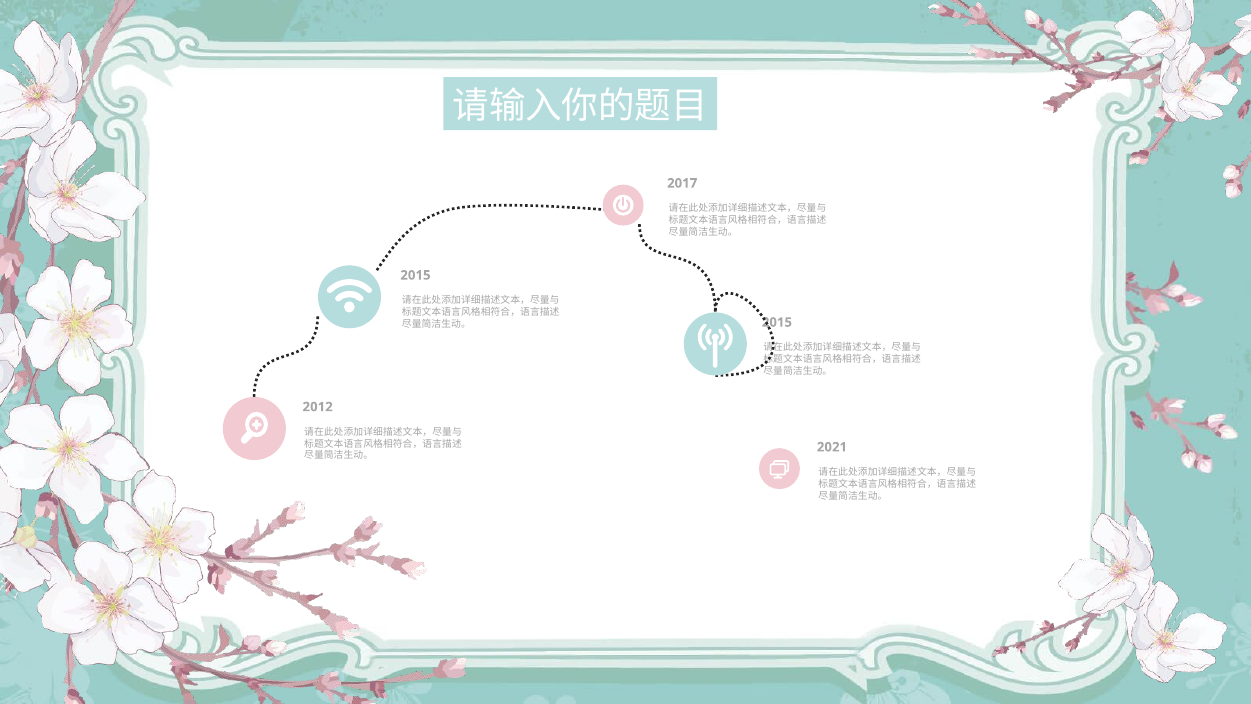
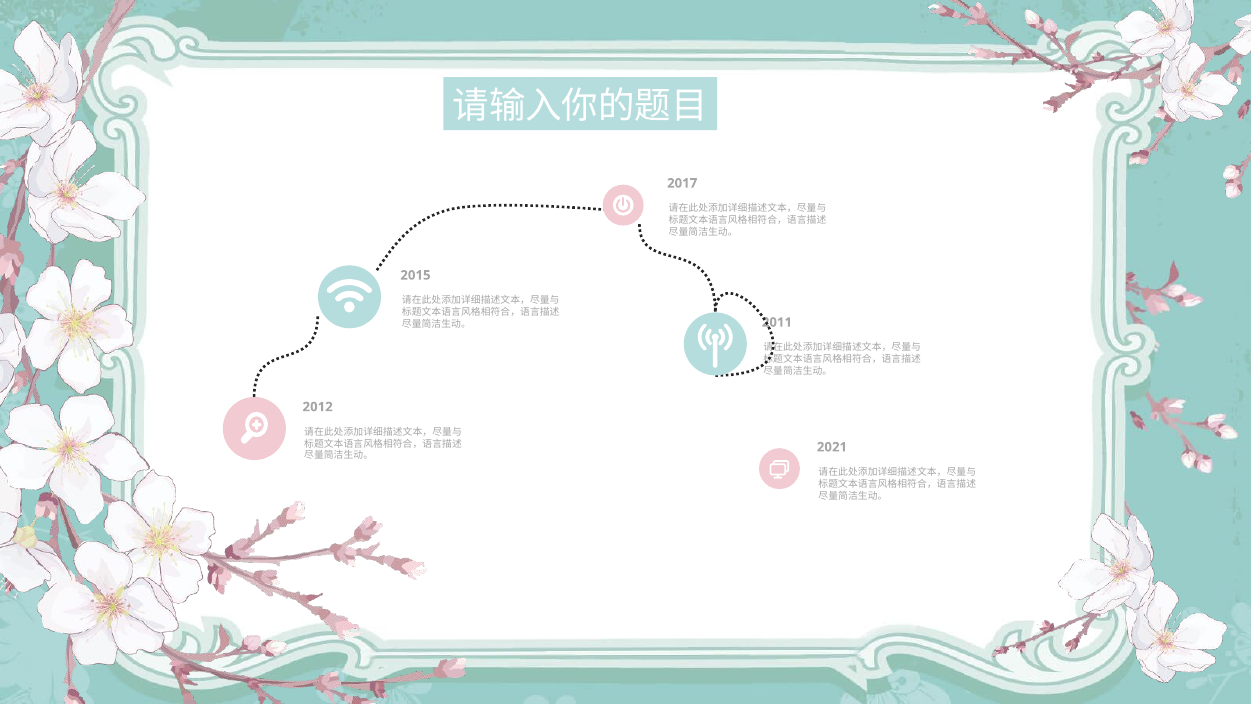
2015 at (777, 322): 2015 -> 2011
